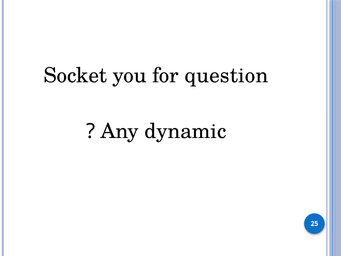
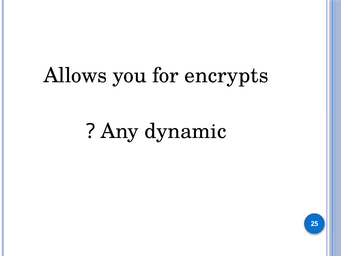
Socket: Socket -> Allows
question: question -> encrypts
